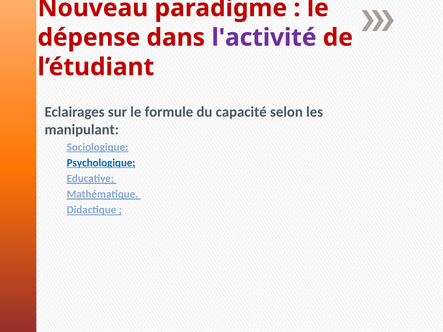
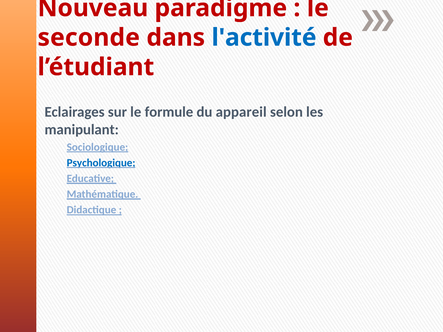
dépense: dépense -> seconde
l'activité colour: purple -> blue
capacité: capacité -> appareil
